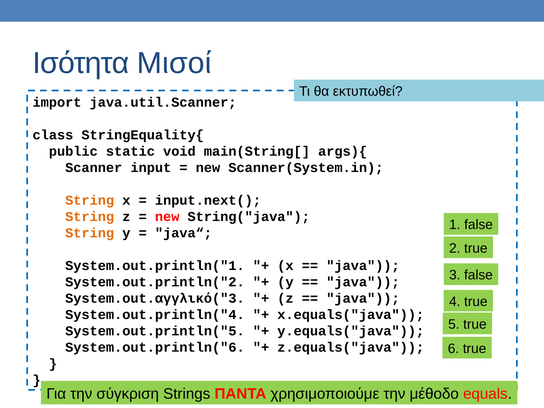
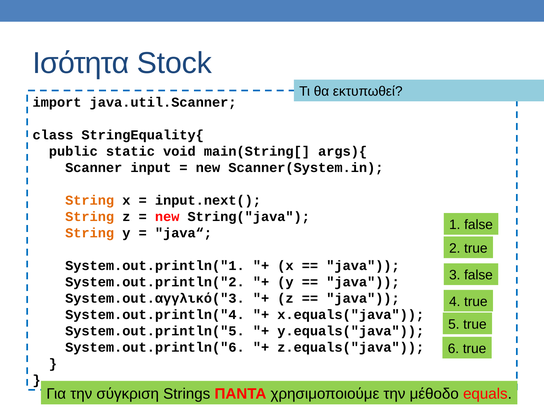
Μισοί: Μισοί -> Stock
